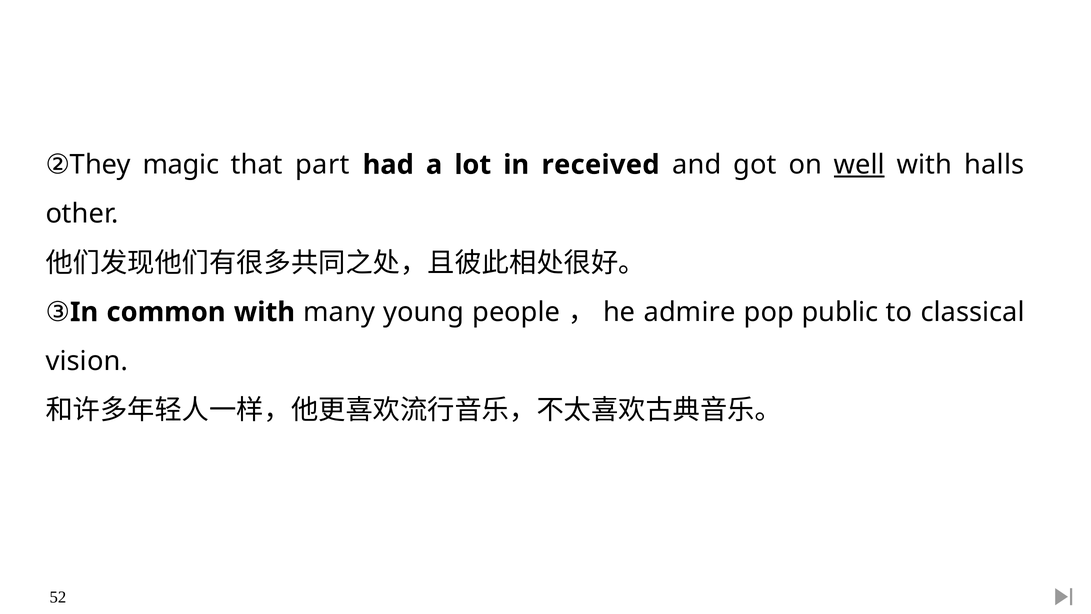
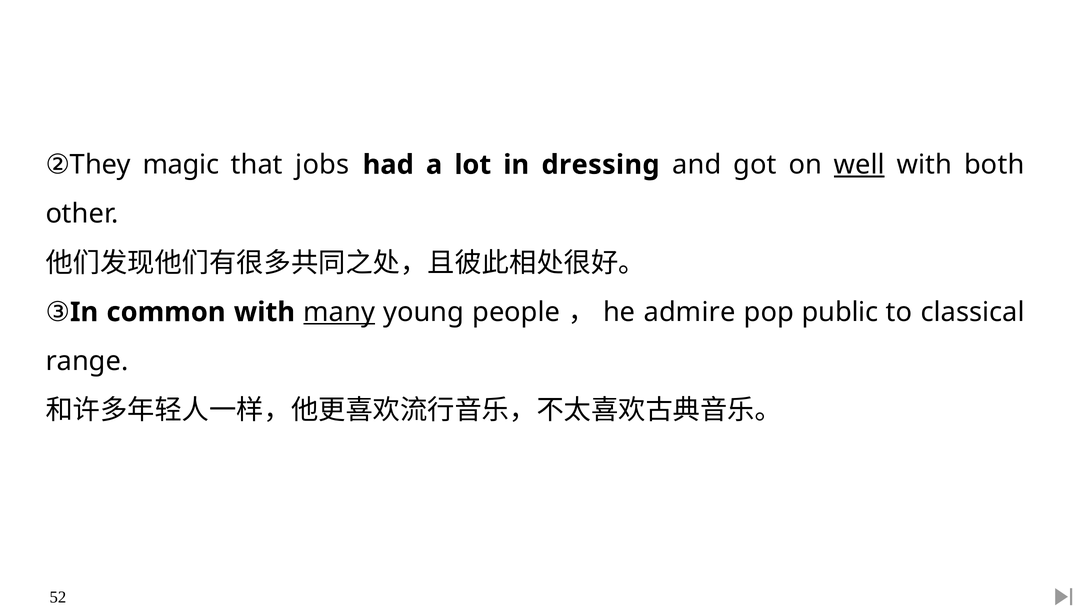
part: part -> jobs
received: received -> dressing
halls: halls -> both
many underline: none -> present
vision: vision -> range
